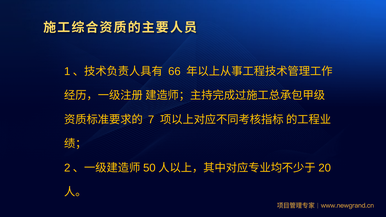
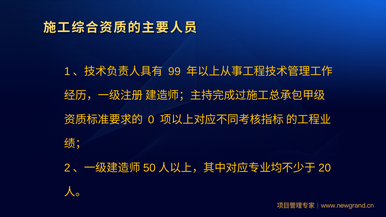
66: 66 -> 99
7: 7 -> 0
